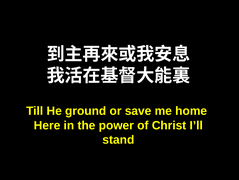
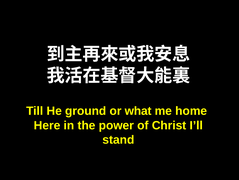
save: save -> what
